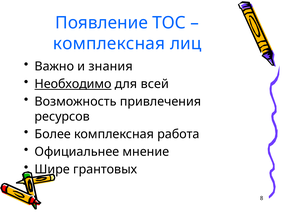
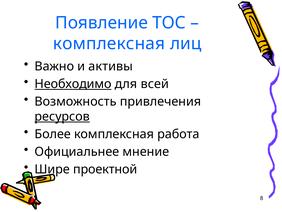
знания: знания -> активы
ресурсов underline: none -> present
грантовых: грантовых -> проектной
